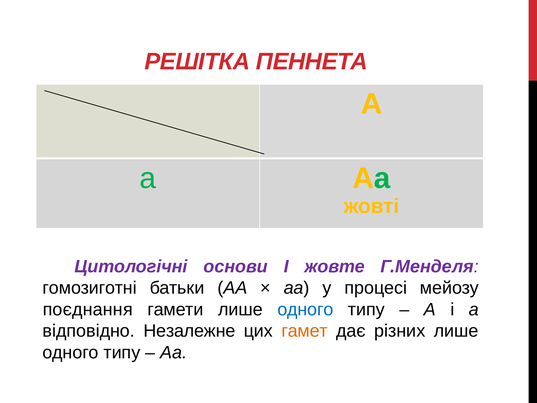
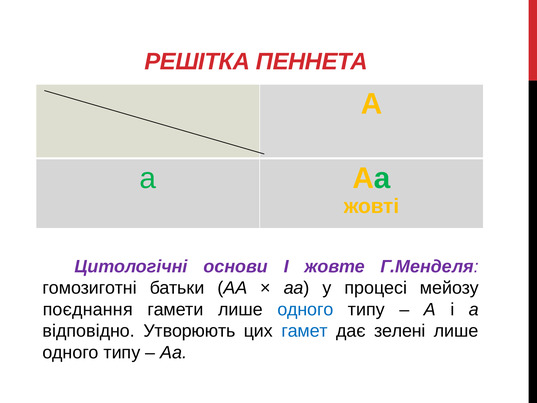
Незалежне: Незалежне -> Утворюють
гамет colour: orange -> blue
різних: різних -> зелені
